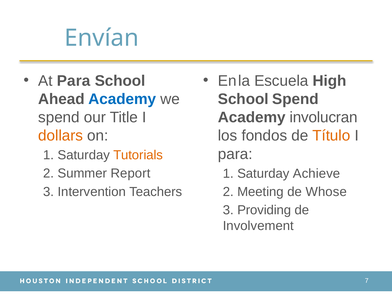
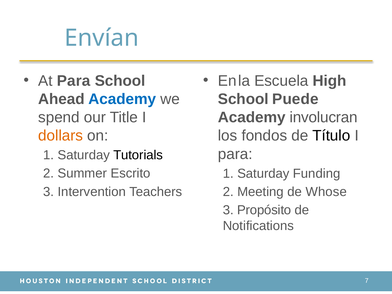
School Spend: Spend -> Puede
Título colour: orange -> black
Tutorials colour: orange -> black
Report: Report -> Escrito
Achieve: Achieve -> Funding
Providing: Providing -> Propósito
Involvement: Involvement -> Notifications
